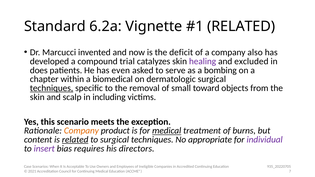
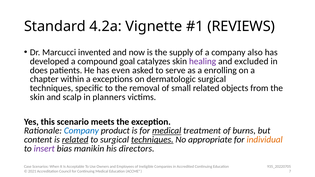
6.2a: 6.2a -> 4.2a
RELATED at (241, 26): RELATED -> REVIEWS
deficit: deficit -> supply
trial: trial -> goal
bombing: bombing -> enrolling
biomedical: biomedical -> exceptions
techniques at (52, 88) underline: present -> none
small toward: toward -> related
including: including -> planners
Company at (81, 131) colour: orange -> blue
techniques at (152, 140) underline: none -> present
individual colour: purple -> orange
requires: requires -> manikin
